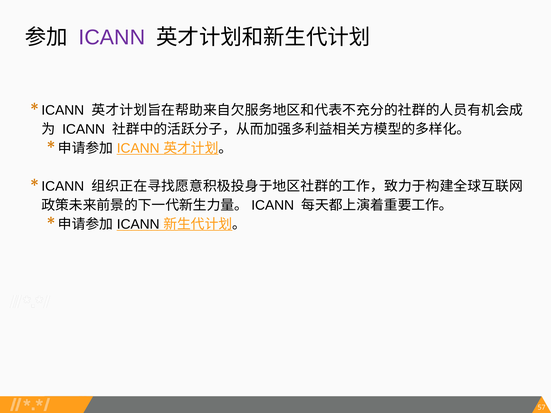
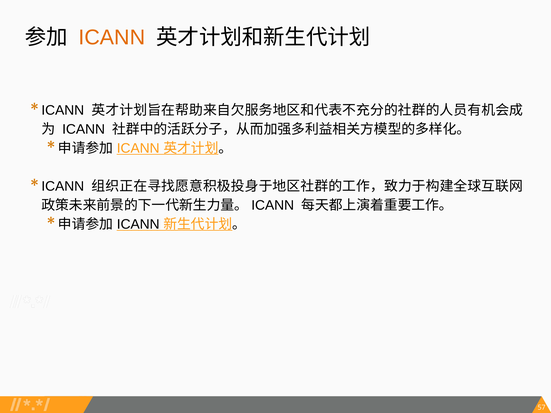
ICANN at (112, 38) colour: purple -> orange
